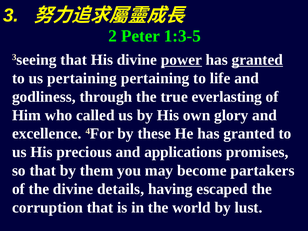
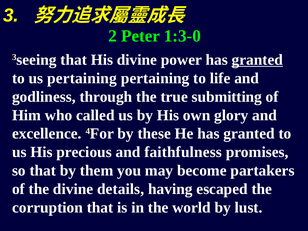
1:3-5: 1:3-5 -> 1:3-0
power underline: present -> none
everlasting: everlasting -> submitting
applications: applications -> faithfulness
